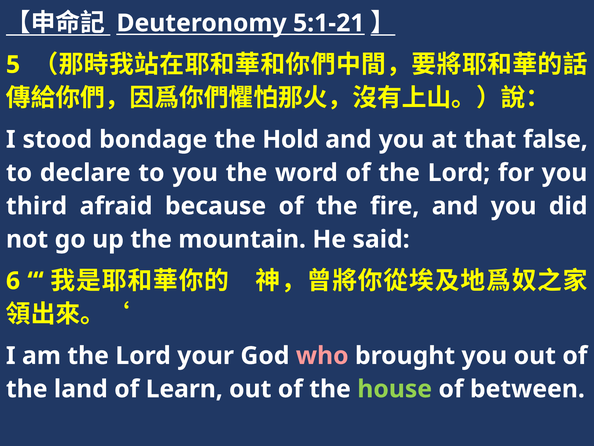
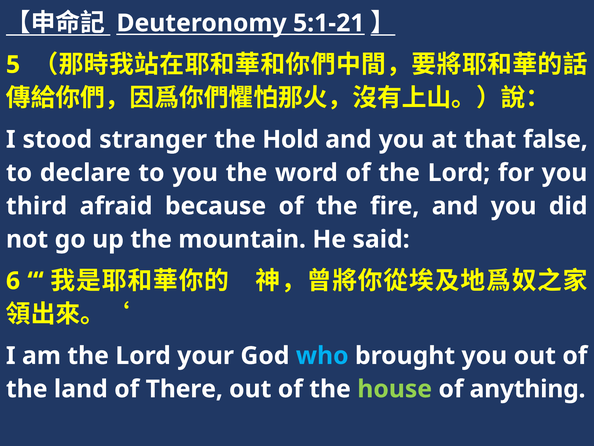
bondage: bondage -> stranger
who colour: pink -> light blue
Learn: Learn -> There
between: between -> anything
